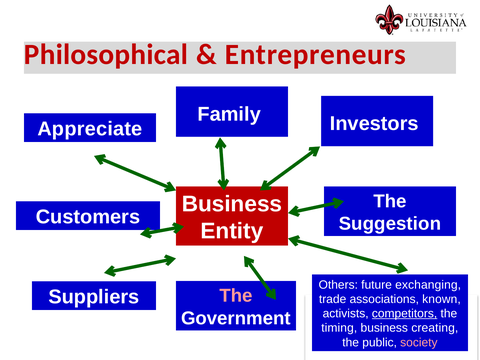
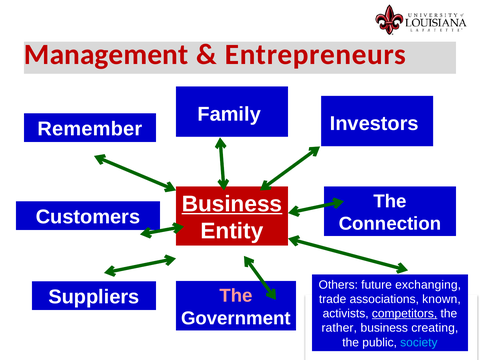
Philosophical: Philosophical -> Management
Appreciate: Appreciate -> Remember
Business at (232, 204) underline: none -> present
Suggestion: Suggestion -> Connection
timing: timing -> rather
society colour: pink -> light blue
